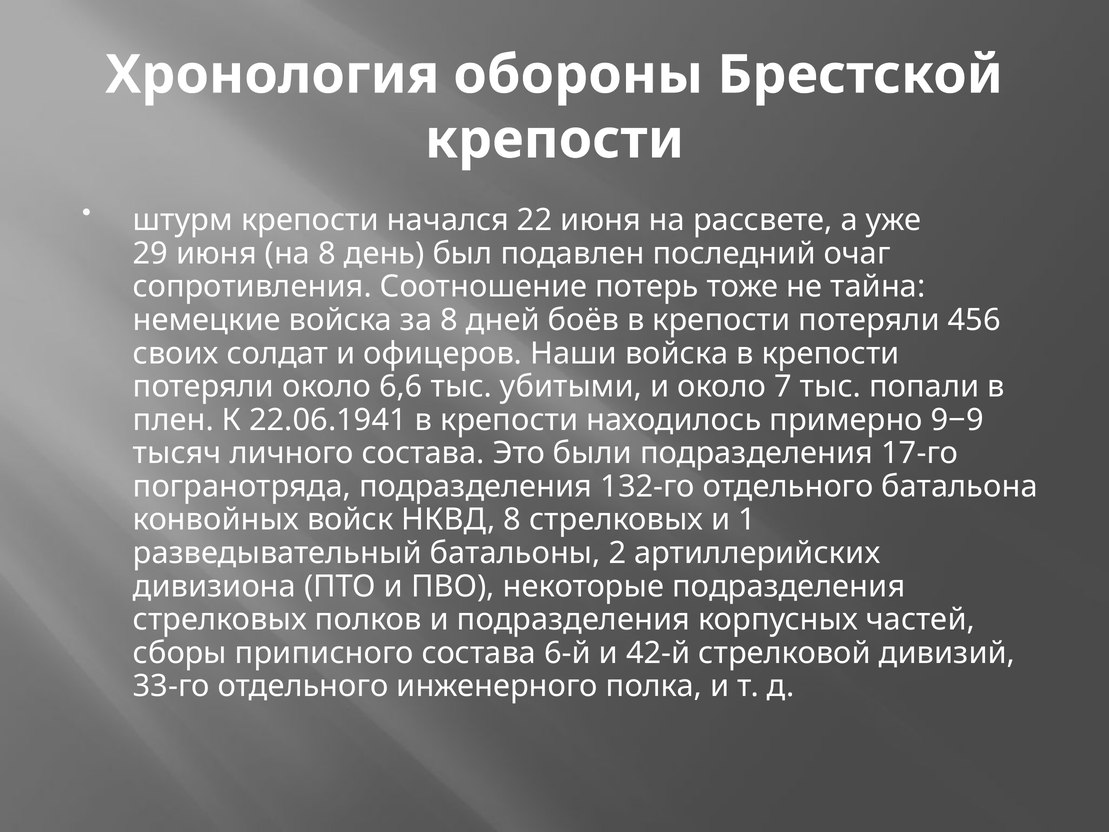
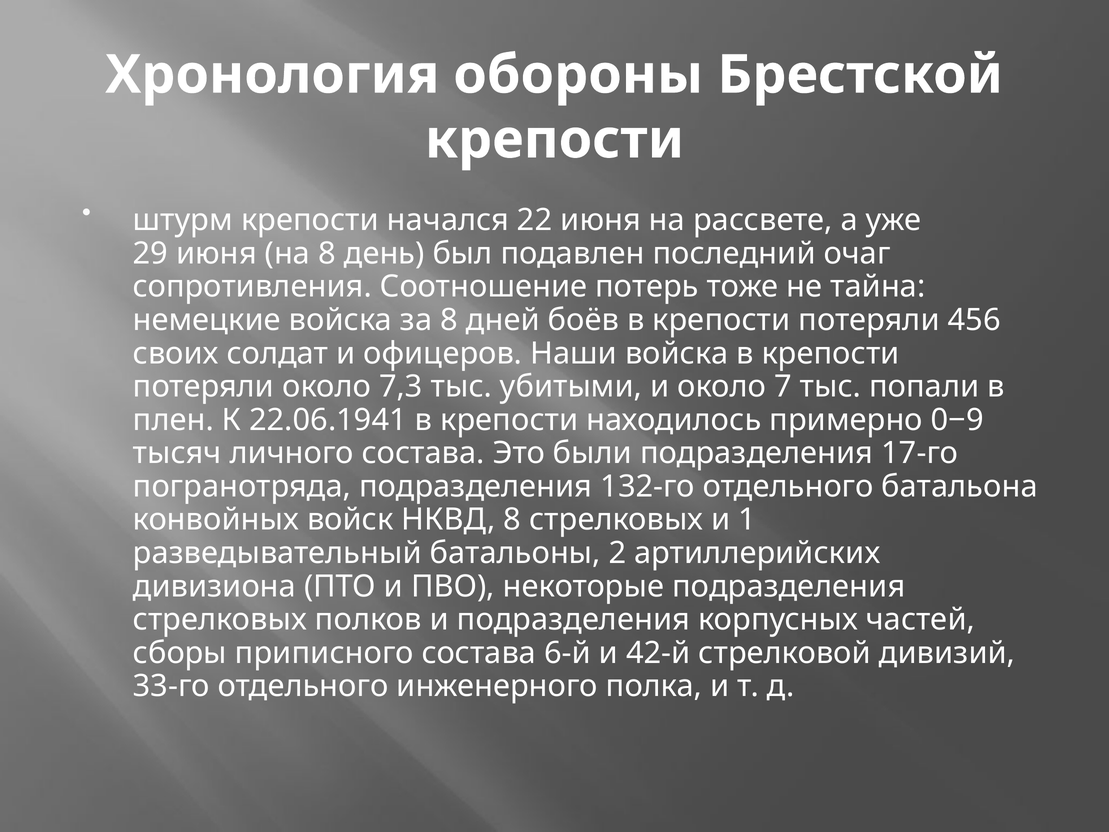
6,6: 6,6 -> 7,3
9−9: 9−9 -> 0−9
